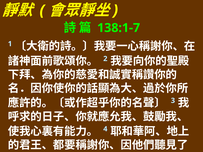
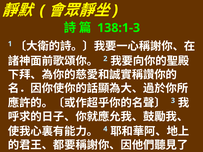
138:1-7: 138:1-7 -> 138:1-3
